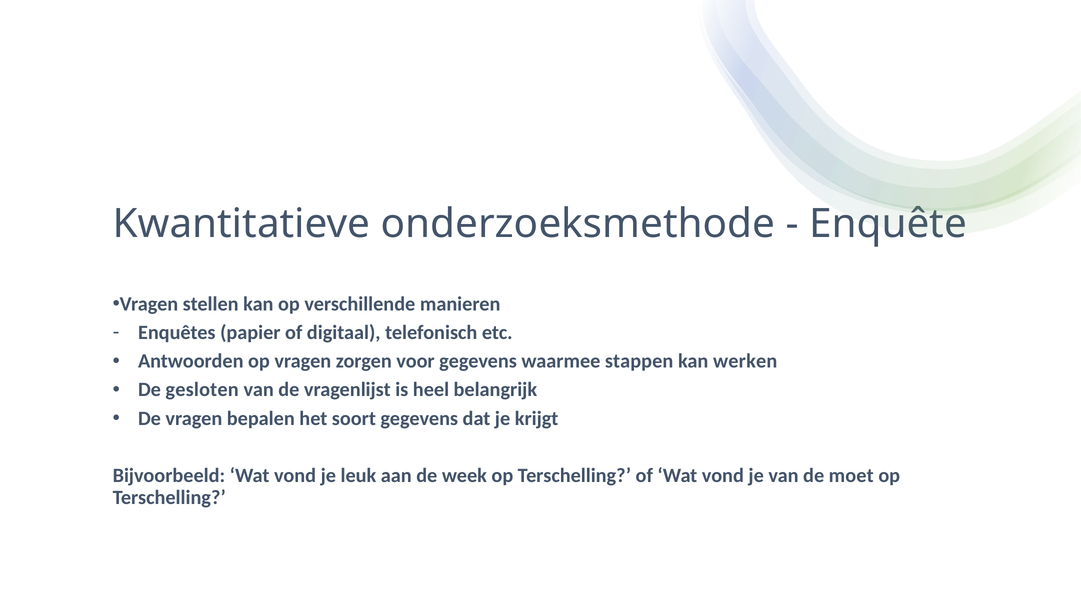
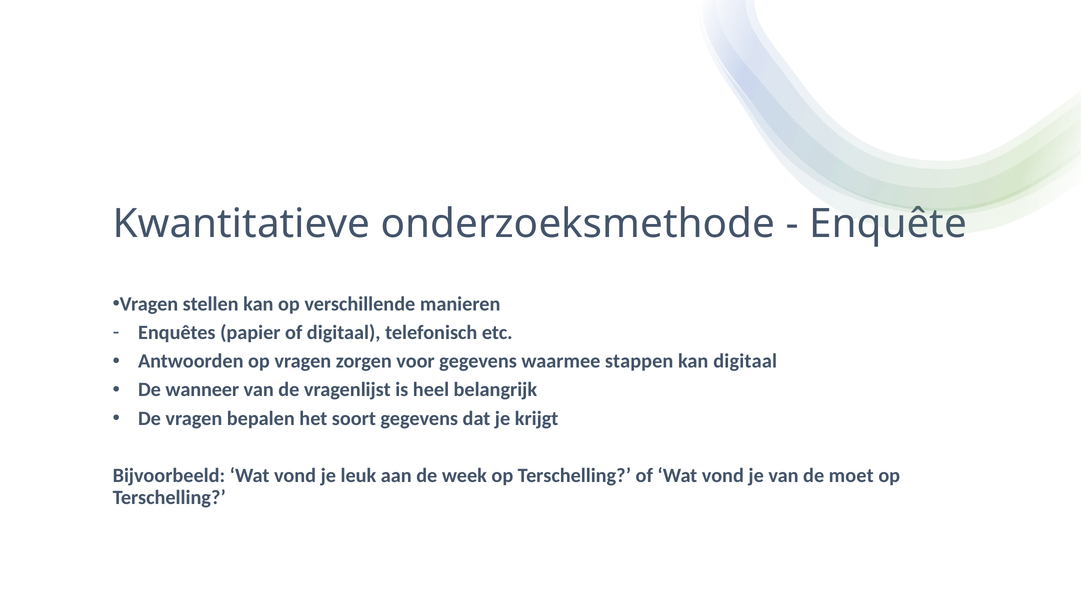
kan werken: werken -> digitaal
gesloten: gesloten -> wanneer
